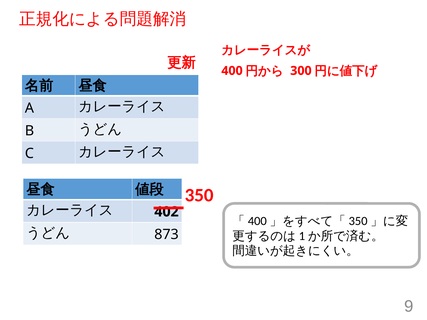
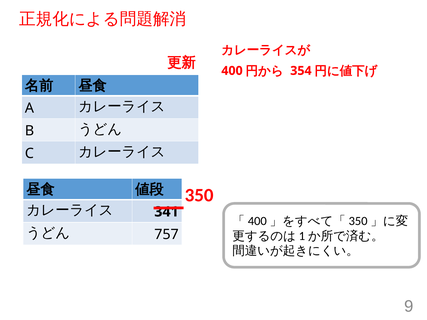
300: 300 -> 354
402: 402 -> 341
873: 873 -> 757
